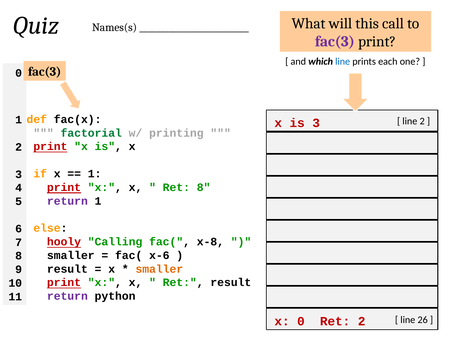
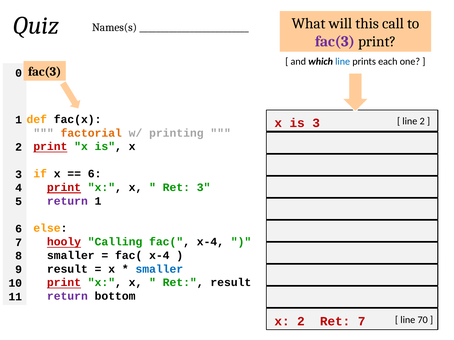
factorial colour: green -> orange
1 at (95, 174): 1 -> 6
Ret 8: 8 -> 3
Calling fac( x-8: x-8 -> x-4
x-6 at (159, 256): x-6 -> x-4
smaller at (159, 269) colour: orange -> blue
python: python -> bottom
26: 26 -> 70
x 0: 0 -> 2
Ret 2: 2 -> 7
